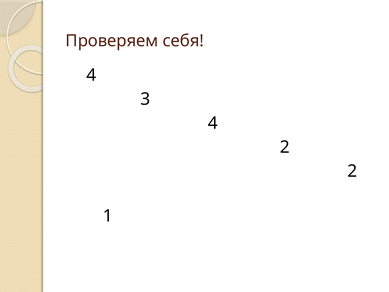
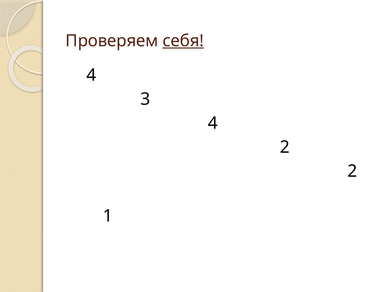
себя underline: none -> present
